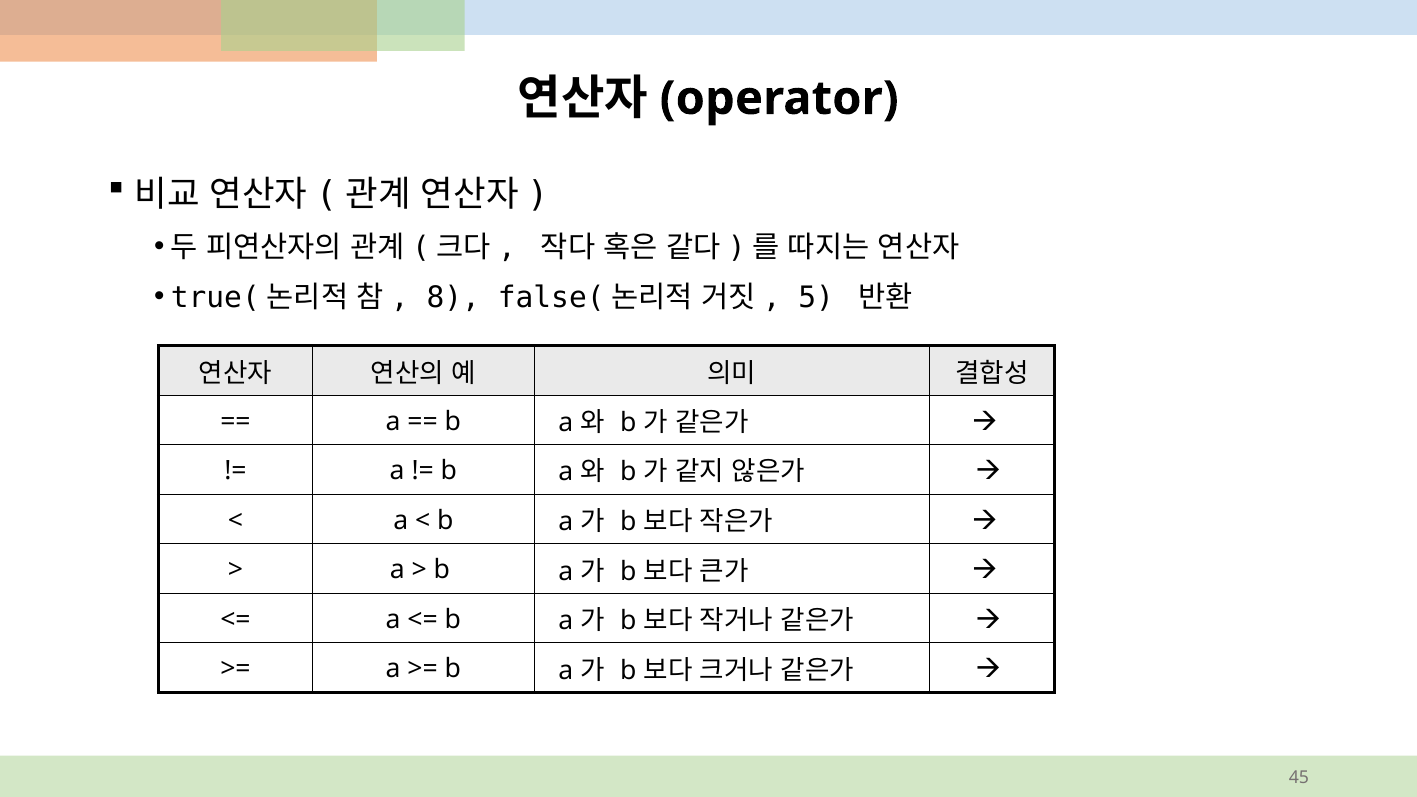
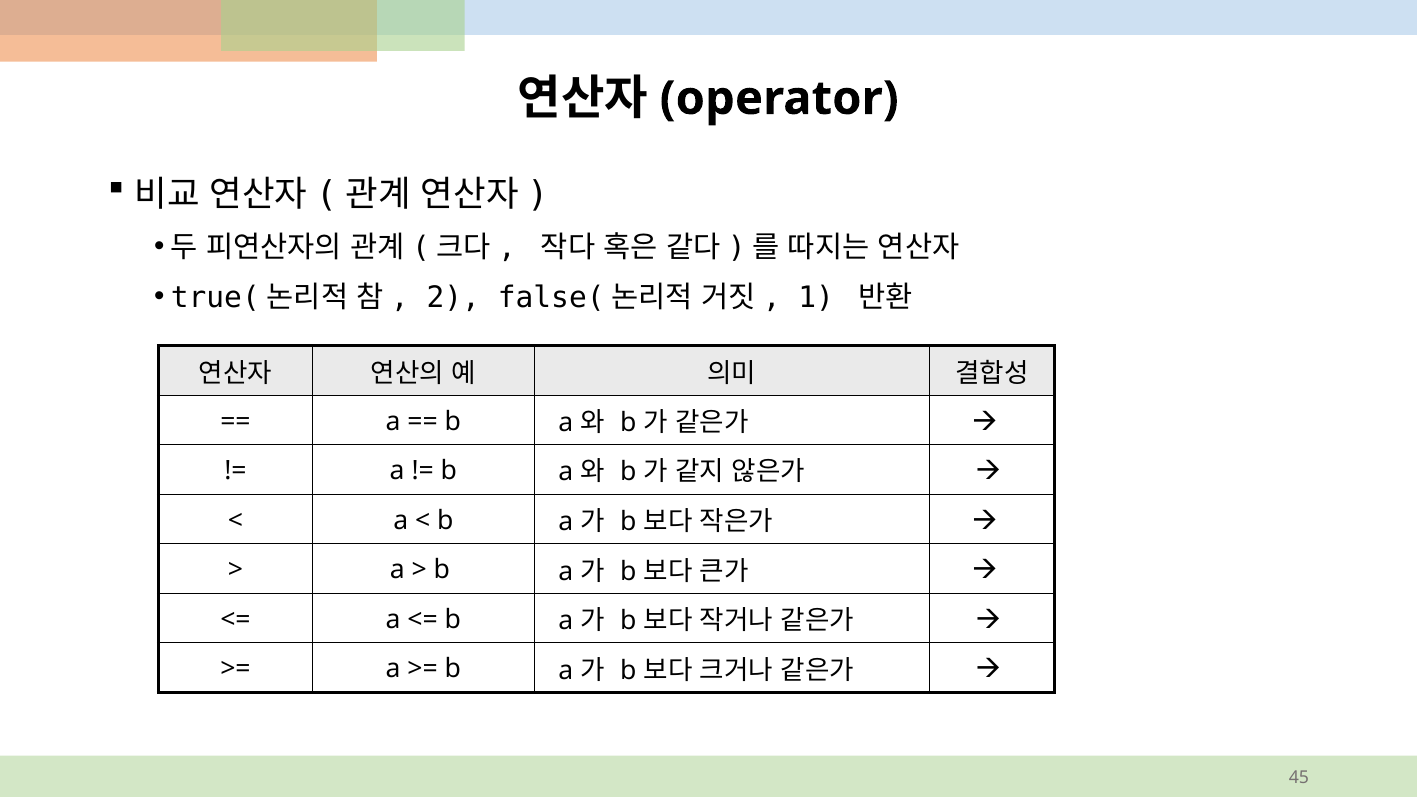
8: 8 -> 2
5: 5 -> 1
